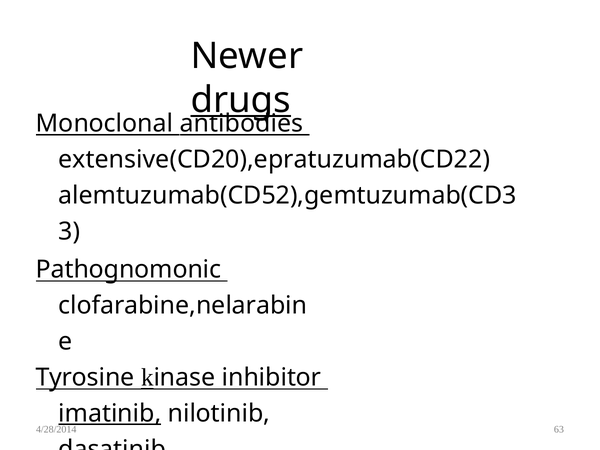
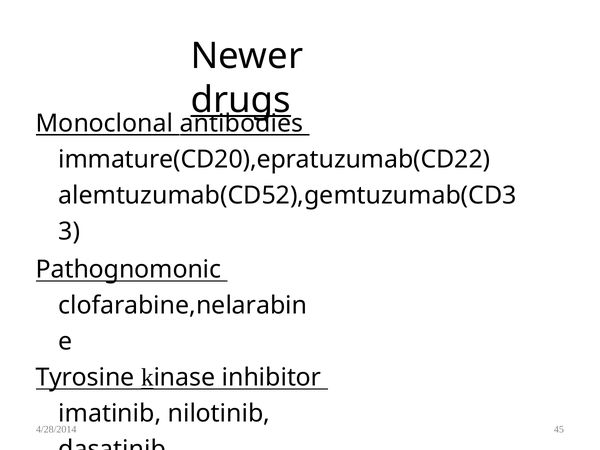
extensive(CD20),epratuzumab(CD22: extensive(CD20),epratuzumab(CD22 -> immature(CD20),epratuzumab(CD22
imatinib underline: present -> none
63: 63 -> 45
